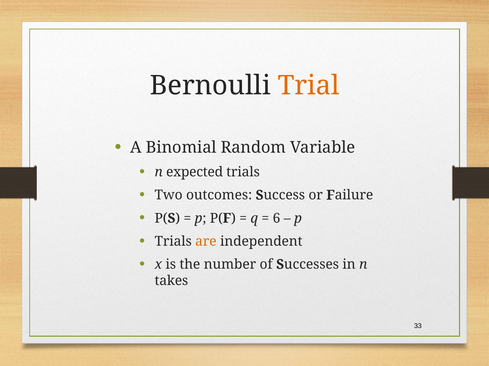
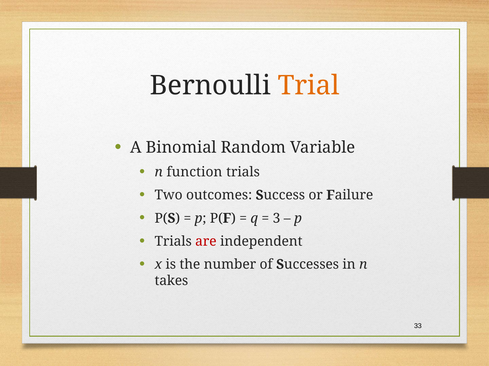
expected: expected -> function
6: 6 -> 3
are colour: orange -> red
